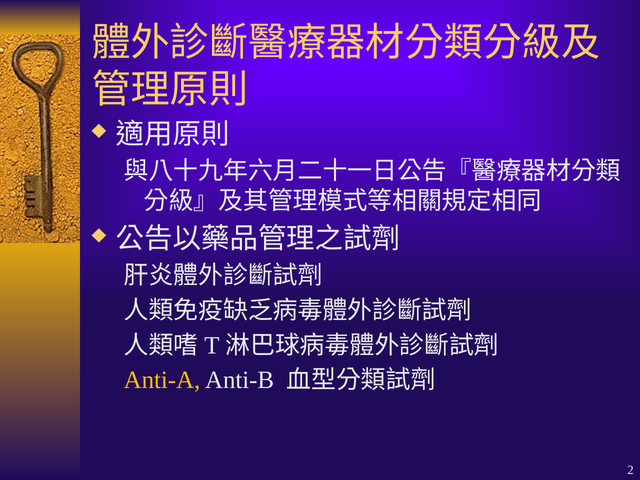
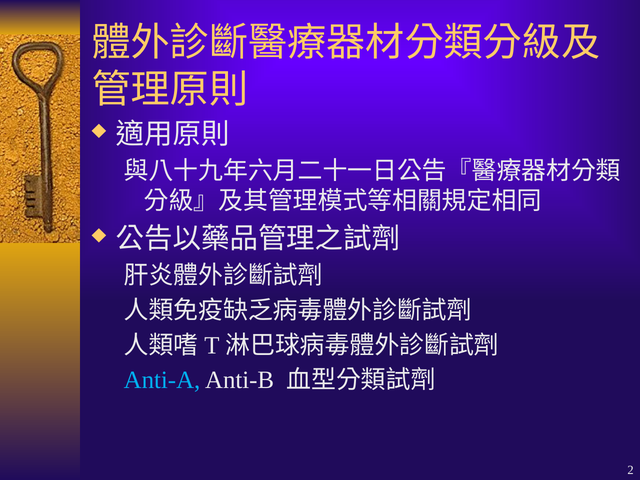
Anti-A colour: yellow -> light blue
